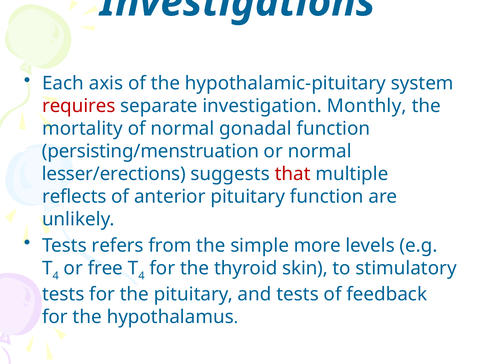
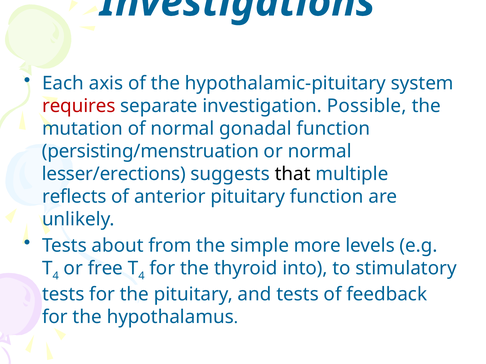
Monthly: Monthly -> Possible
mortality: mortality -> mutation
that colour: red -> black
refers: refers -> about
skin: skin -> into
